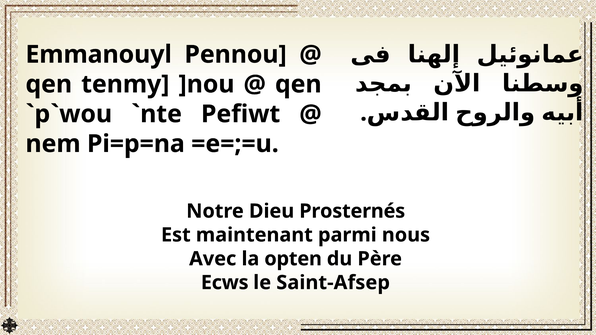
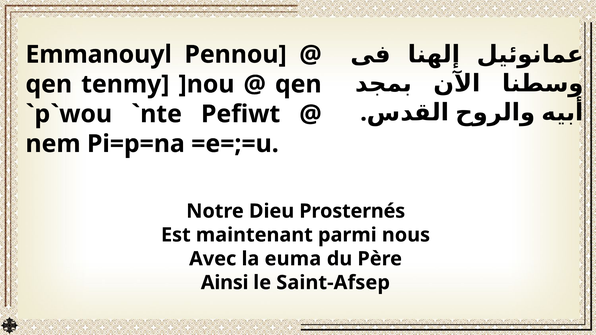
opten: opten -> euma
Ecws: Ecws -> Ainsi
